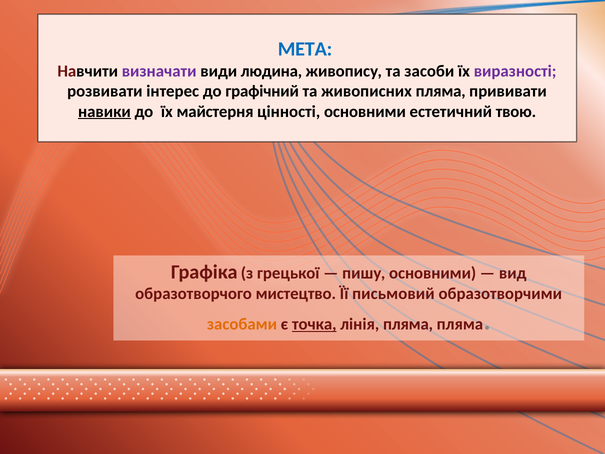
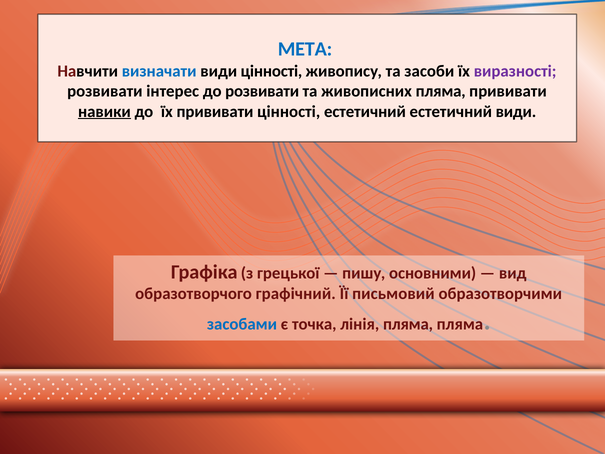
визначати colour: purple -> blue
види людина: людина -> цінності
до графічний: графічний -> розвивати
їх майстерня: майстерня -> прививати
цінності основними: основними -> естетичний
естетичний твою: твою -> види
мистецтво: мистецтво -> графічний
засобами colour: orange -> blue
точка underline: present -> none
